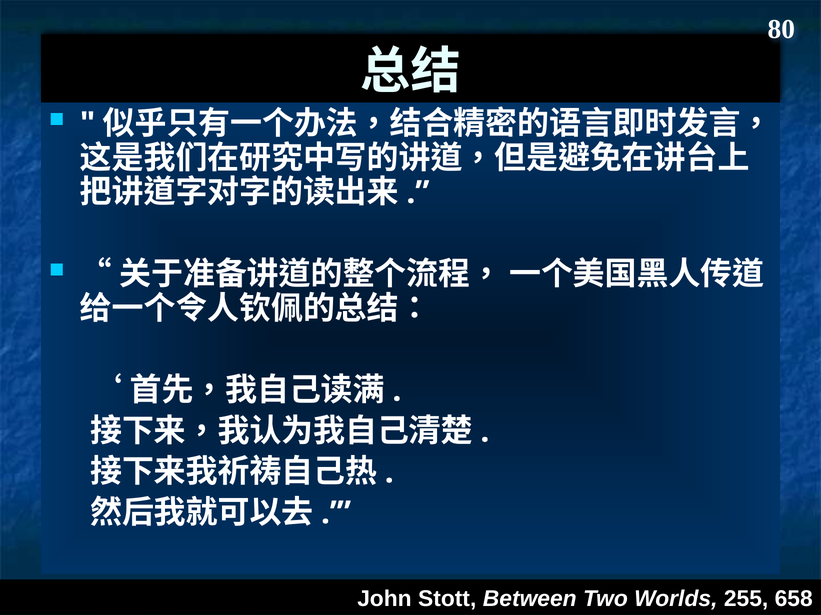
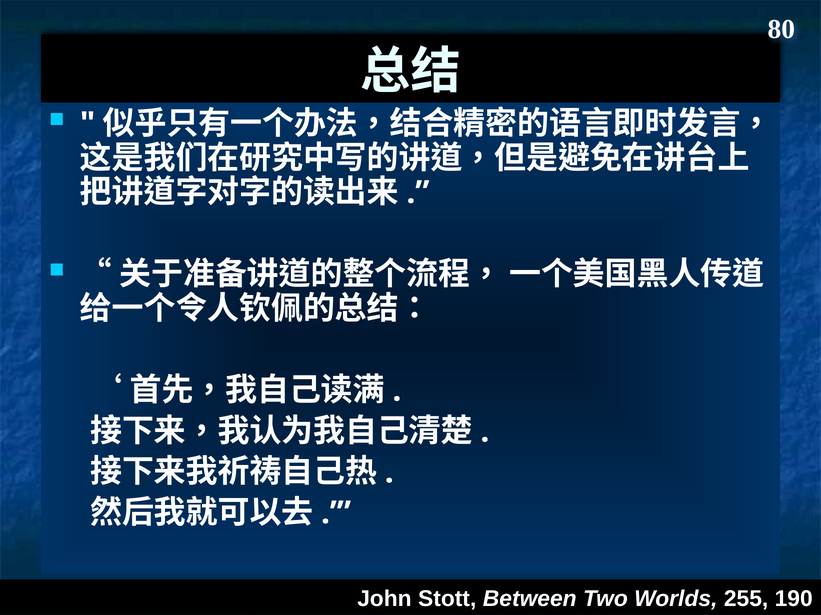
658: 658 -> 190
